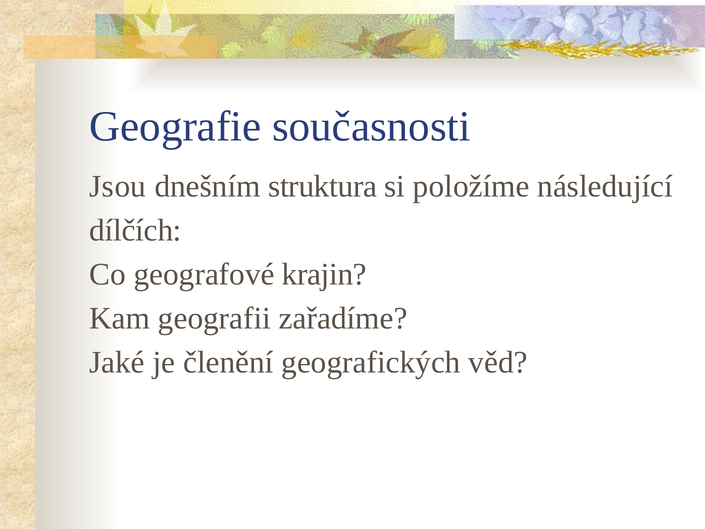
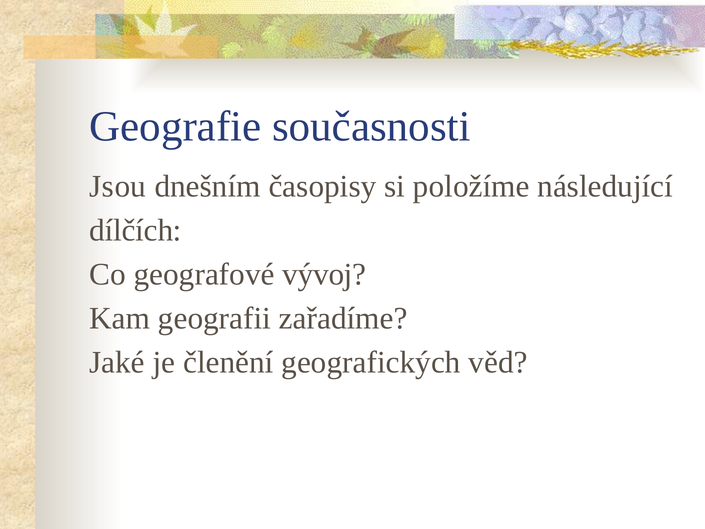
struktura: struktura -> časopisy
krajin: krajin -> vývoj
